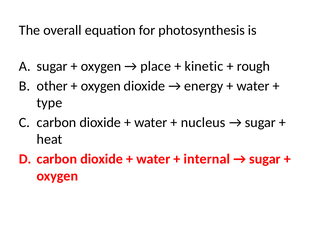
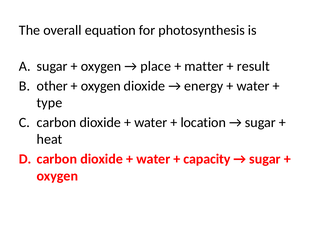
kinetic: kinetic -> matter
rough: rough -> result
nucleus: nucleus -> location
internal: internal -> capacity
